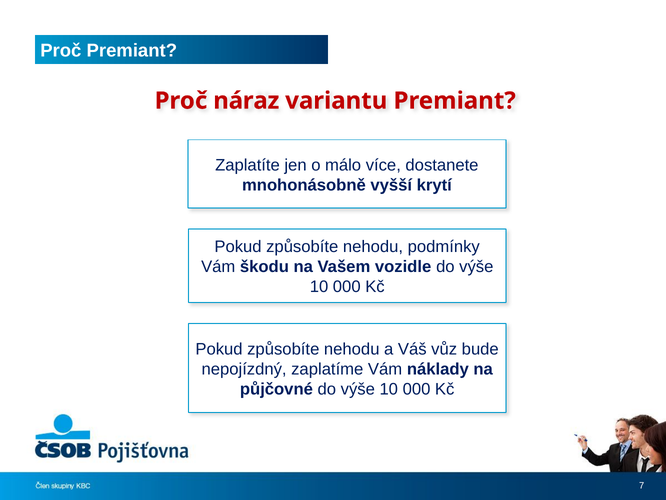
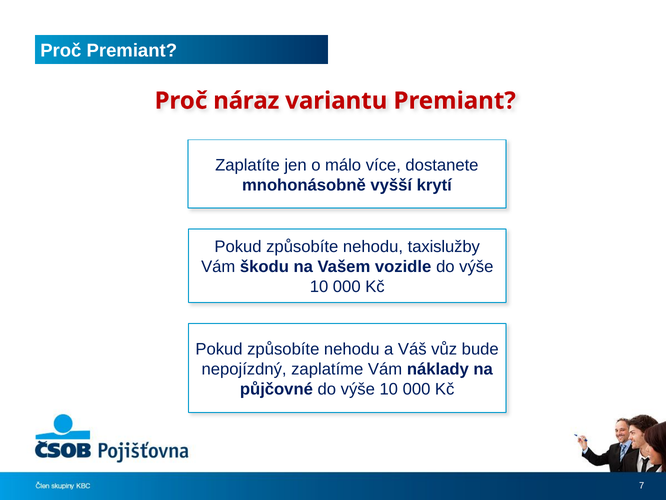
podmínky: podmínky -> taxislužby
